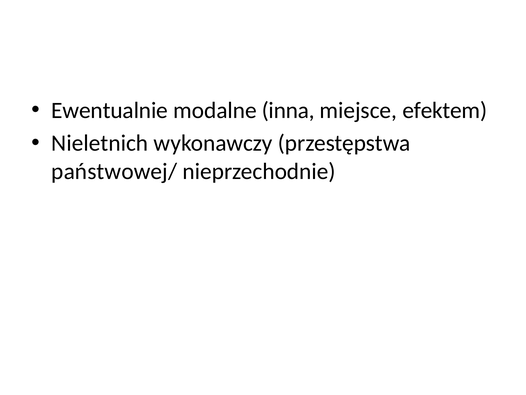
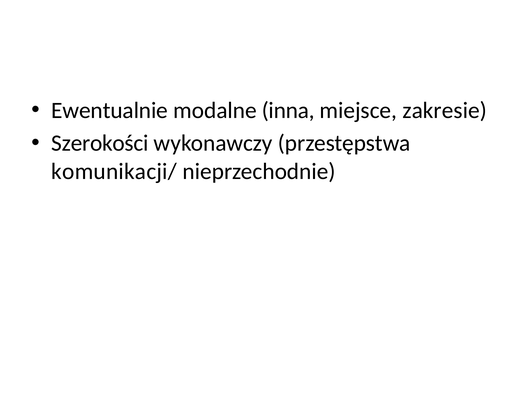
efektem: efektem -> zakresie
Nieletnich: Nieletnich -> Szerokości
państwowej/: państwowej/ -> komunikacji/
